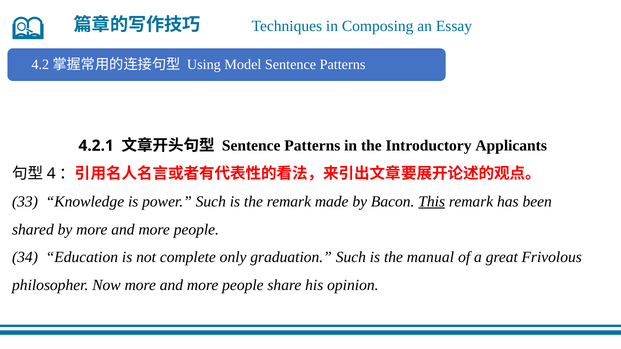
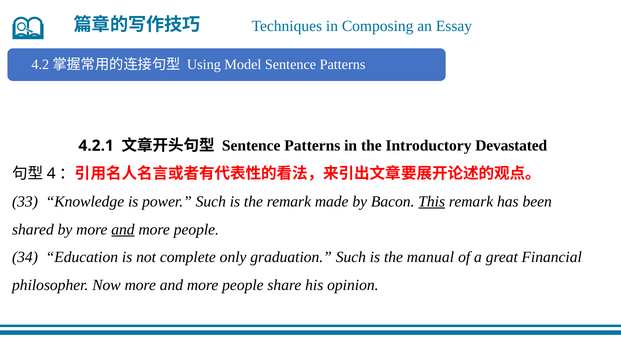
Applicants: Applicants -> Devastated
and at (123, 230) underline: none -> present
Frivolous: Frivolous -> Financial
